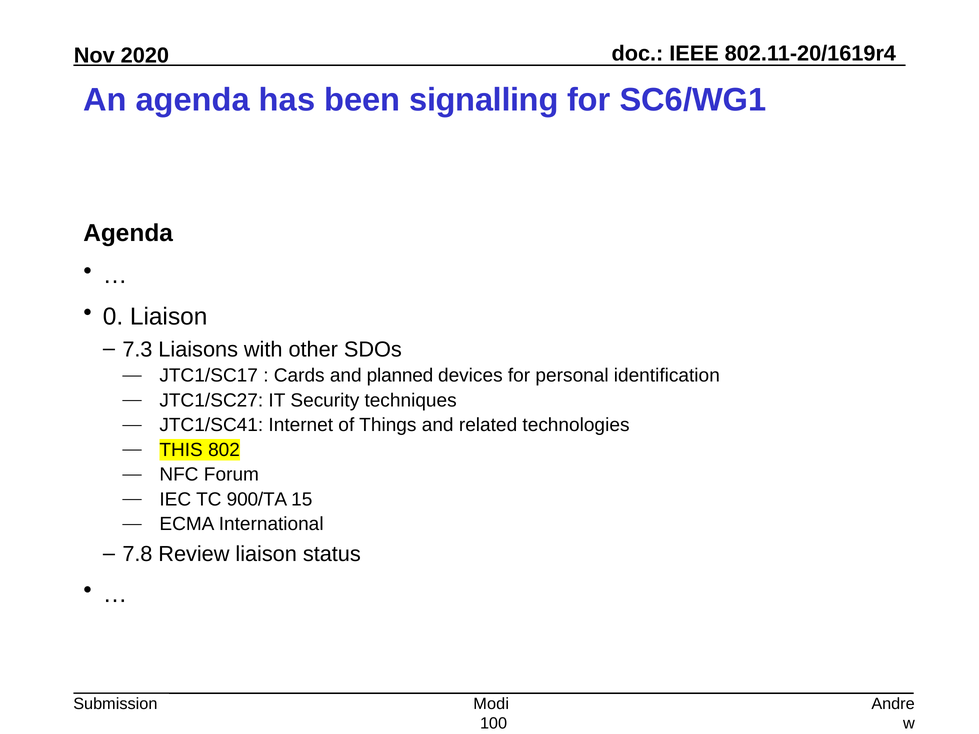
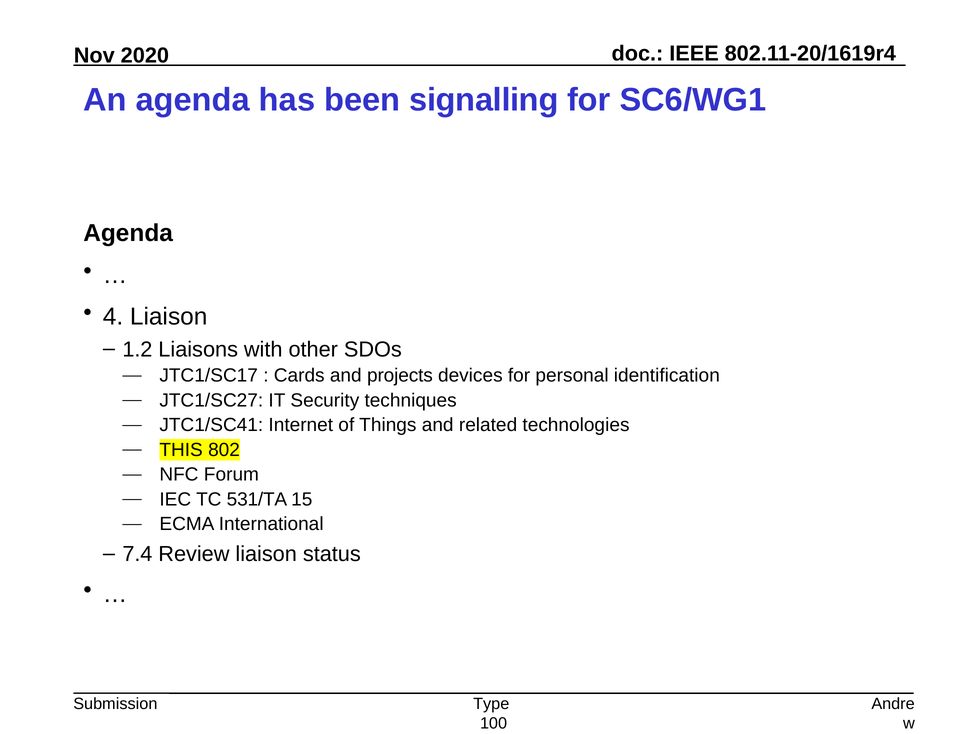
0: 0 -> 4
7.3: 7.3 -> 1.2
planned: planned -> projects
900/TA: 900/TA -> 531/TA
7.8: 7.8 -> 7.4
Modi: Modi -> Type
